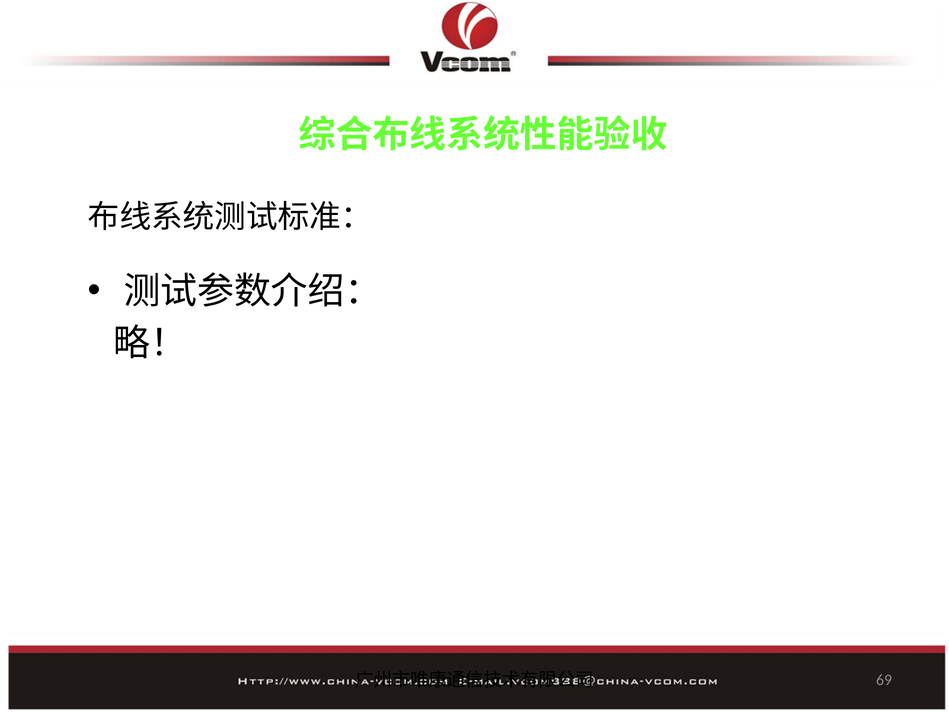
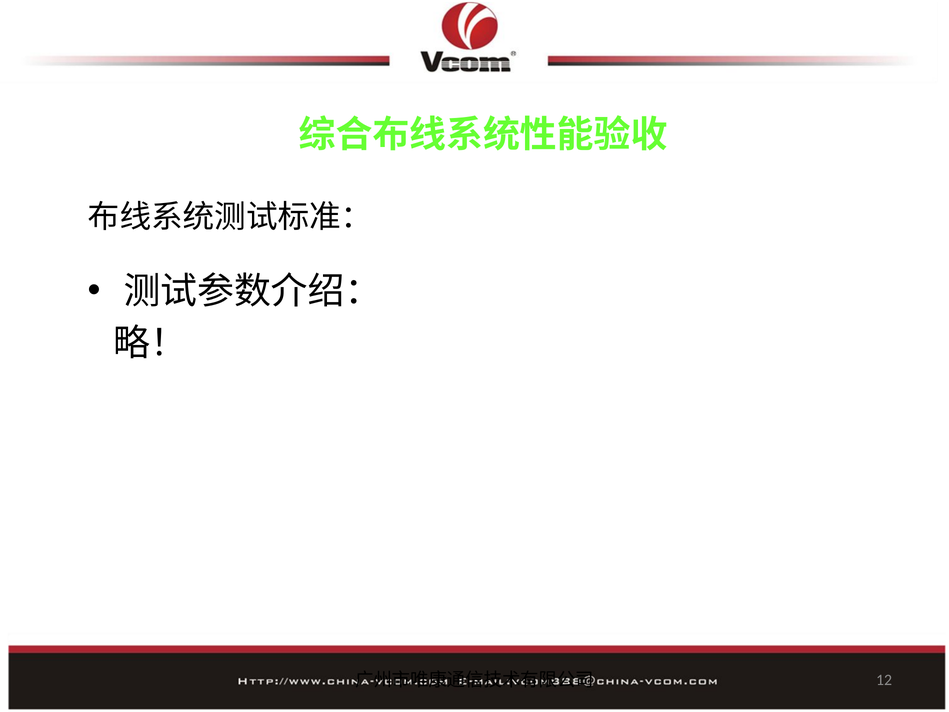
69: 69 -> 12
